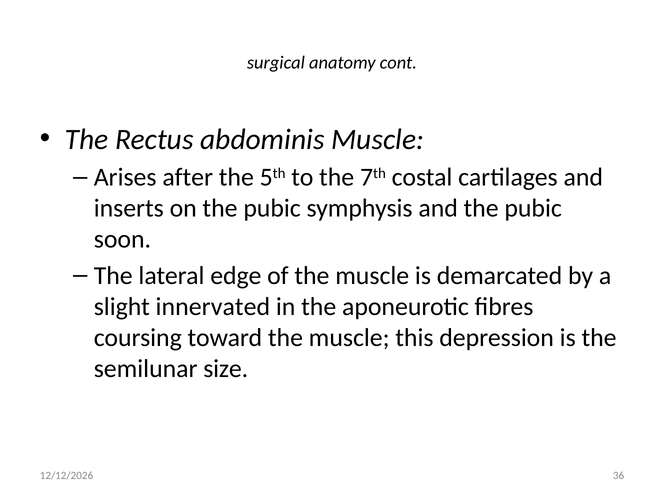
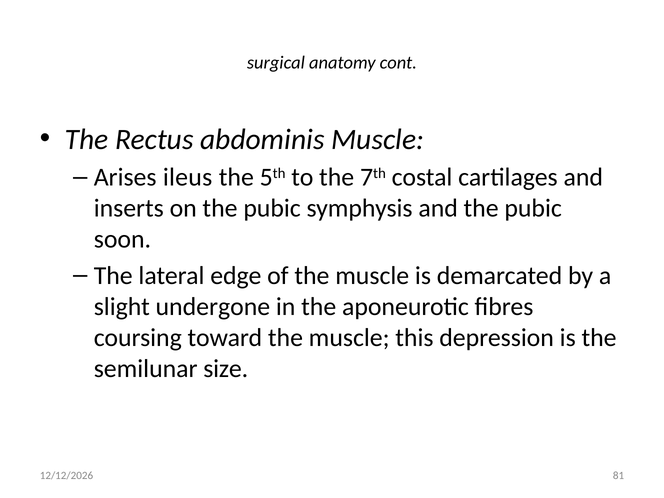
after: after -> ileus
innervated: innervated -> undergone
36: 36 -> 81
